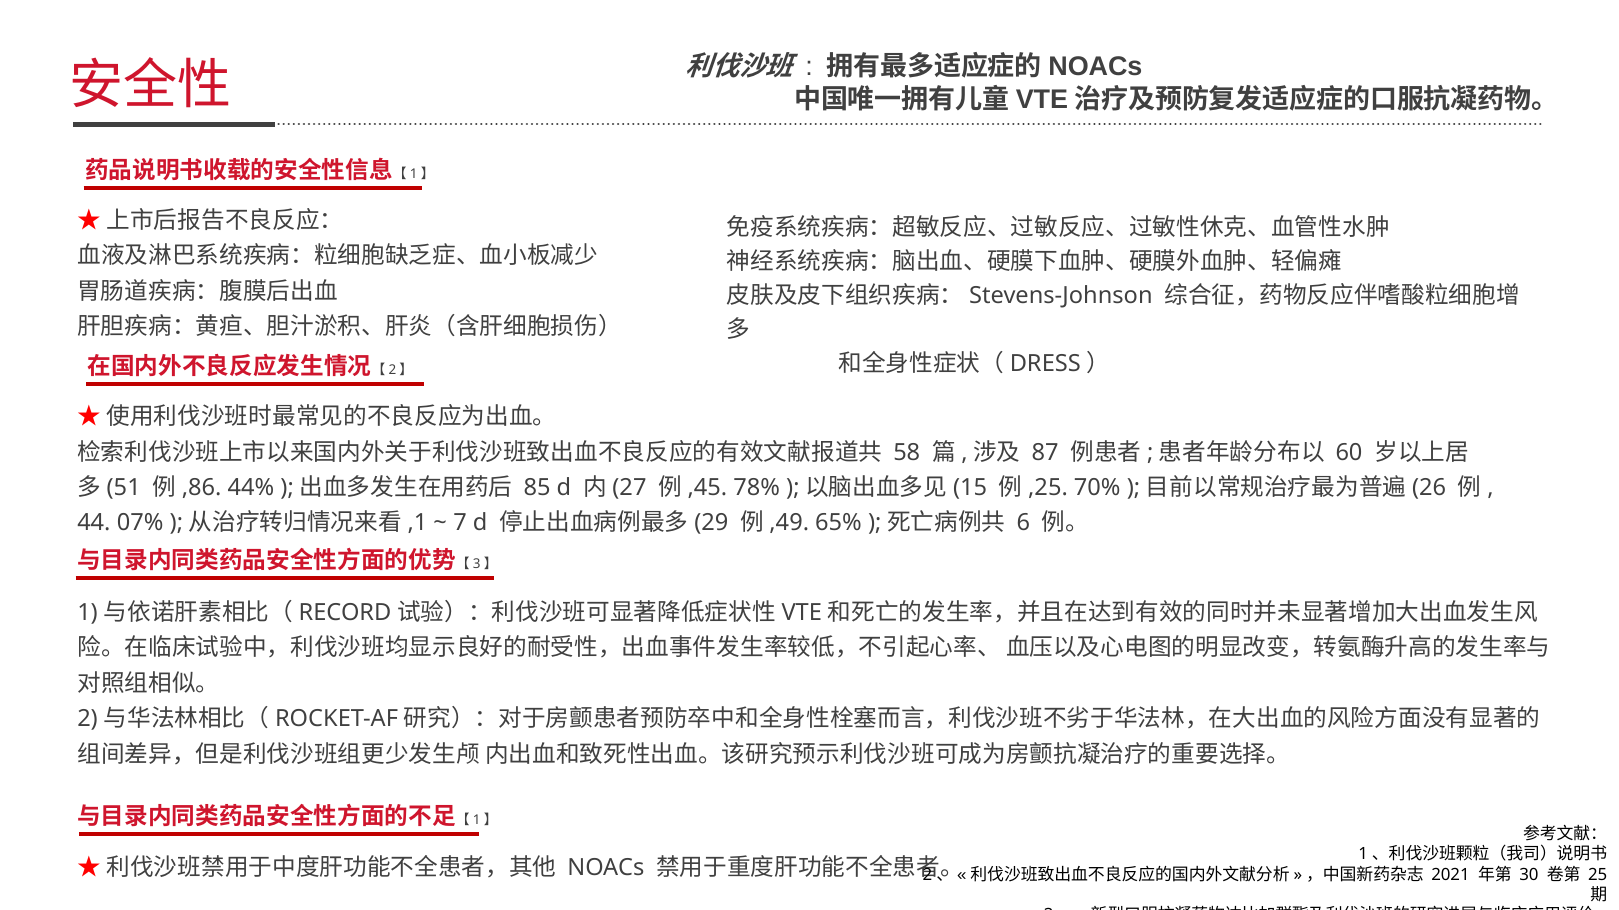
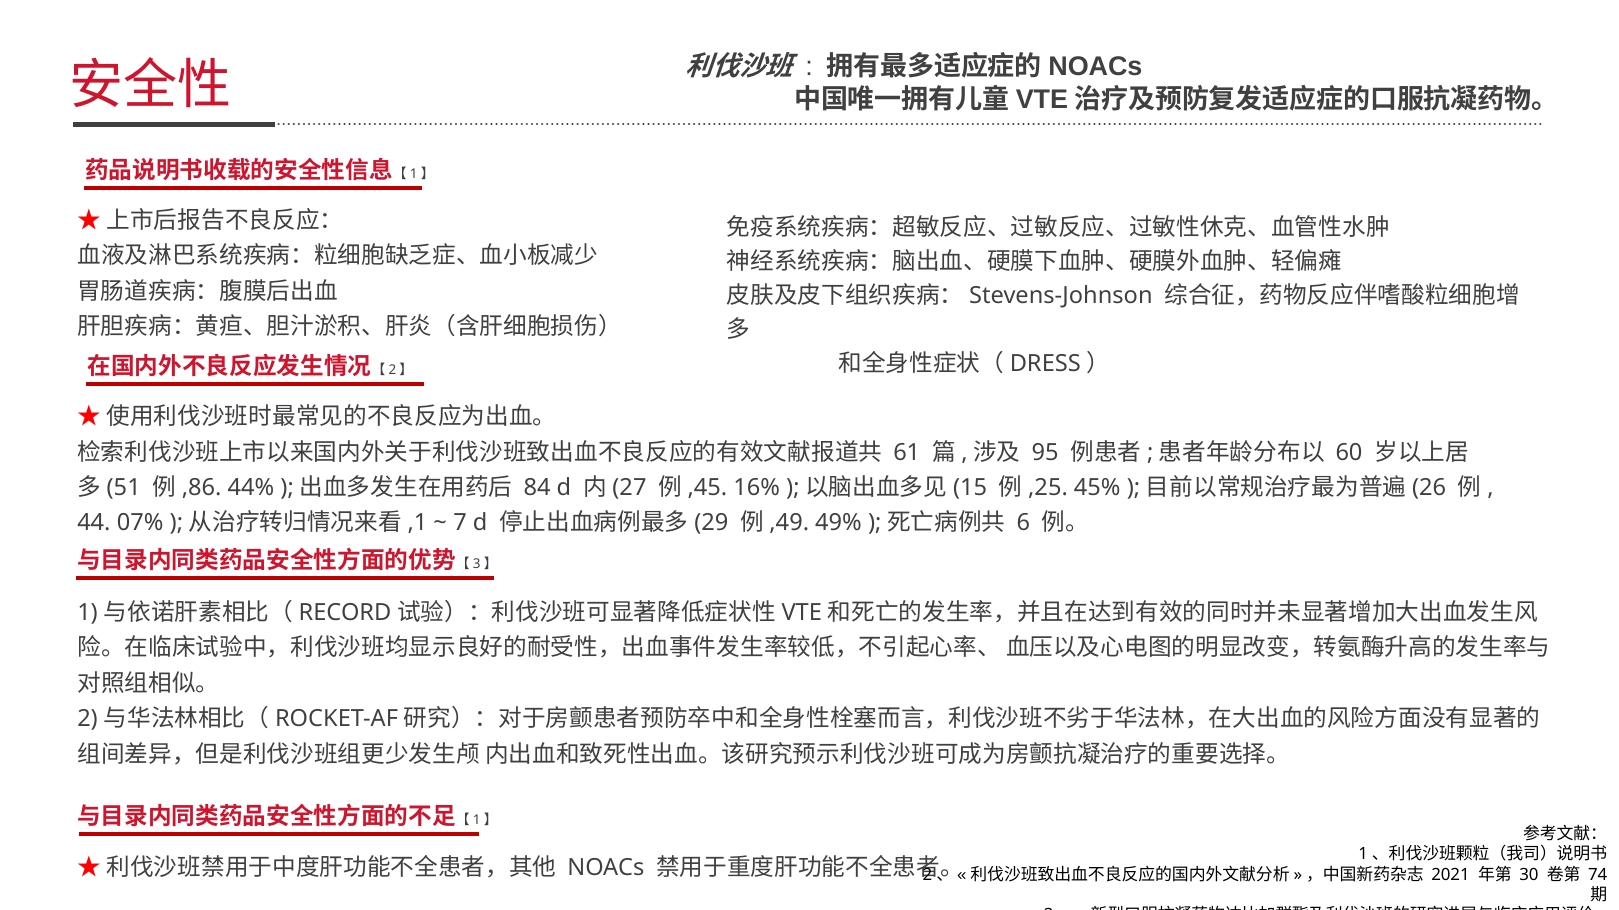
58: 58 -> 61
87: 87 -> 95
85: 85 -> 84
78%: 78% -> 16%
70%: 70% -> 45%
65%: 65% -> 49%
25: 25 -> 74
